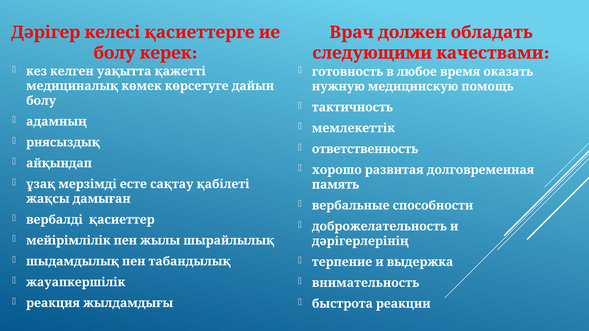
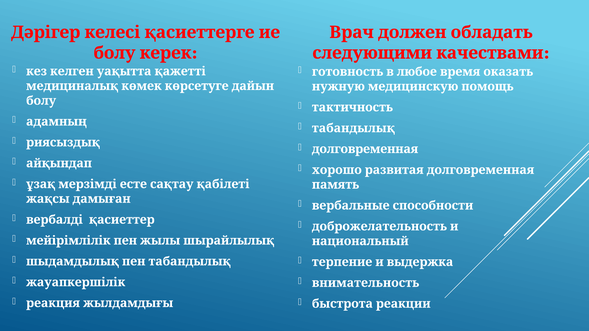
мемлекеттік at (353, 128): мемлекеттік -> табандылық
ответственность at (365, 149): ответственность -> долговременная
дәрігерлерінің: дәрігерлерінің -> национальный
